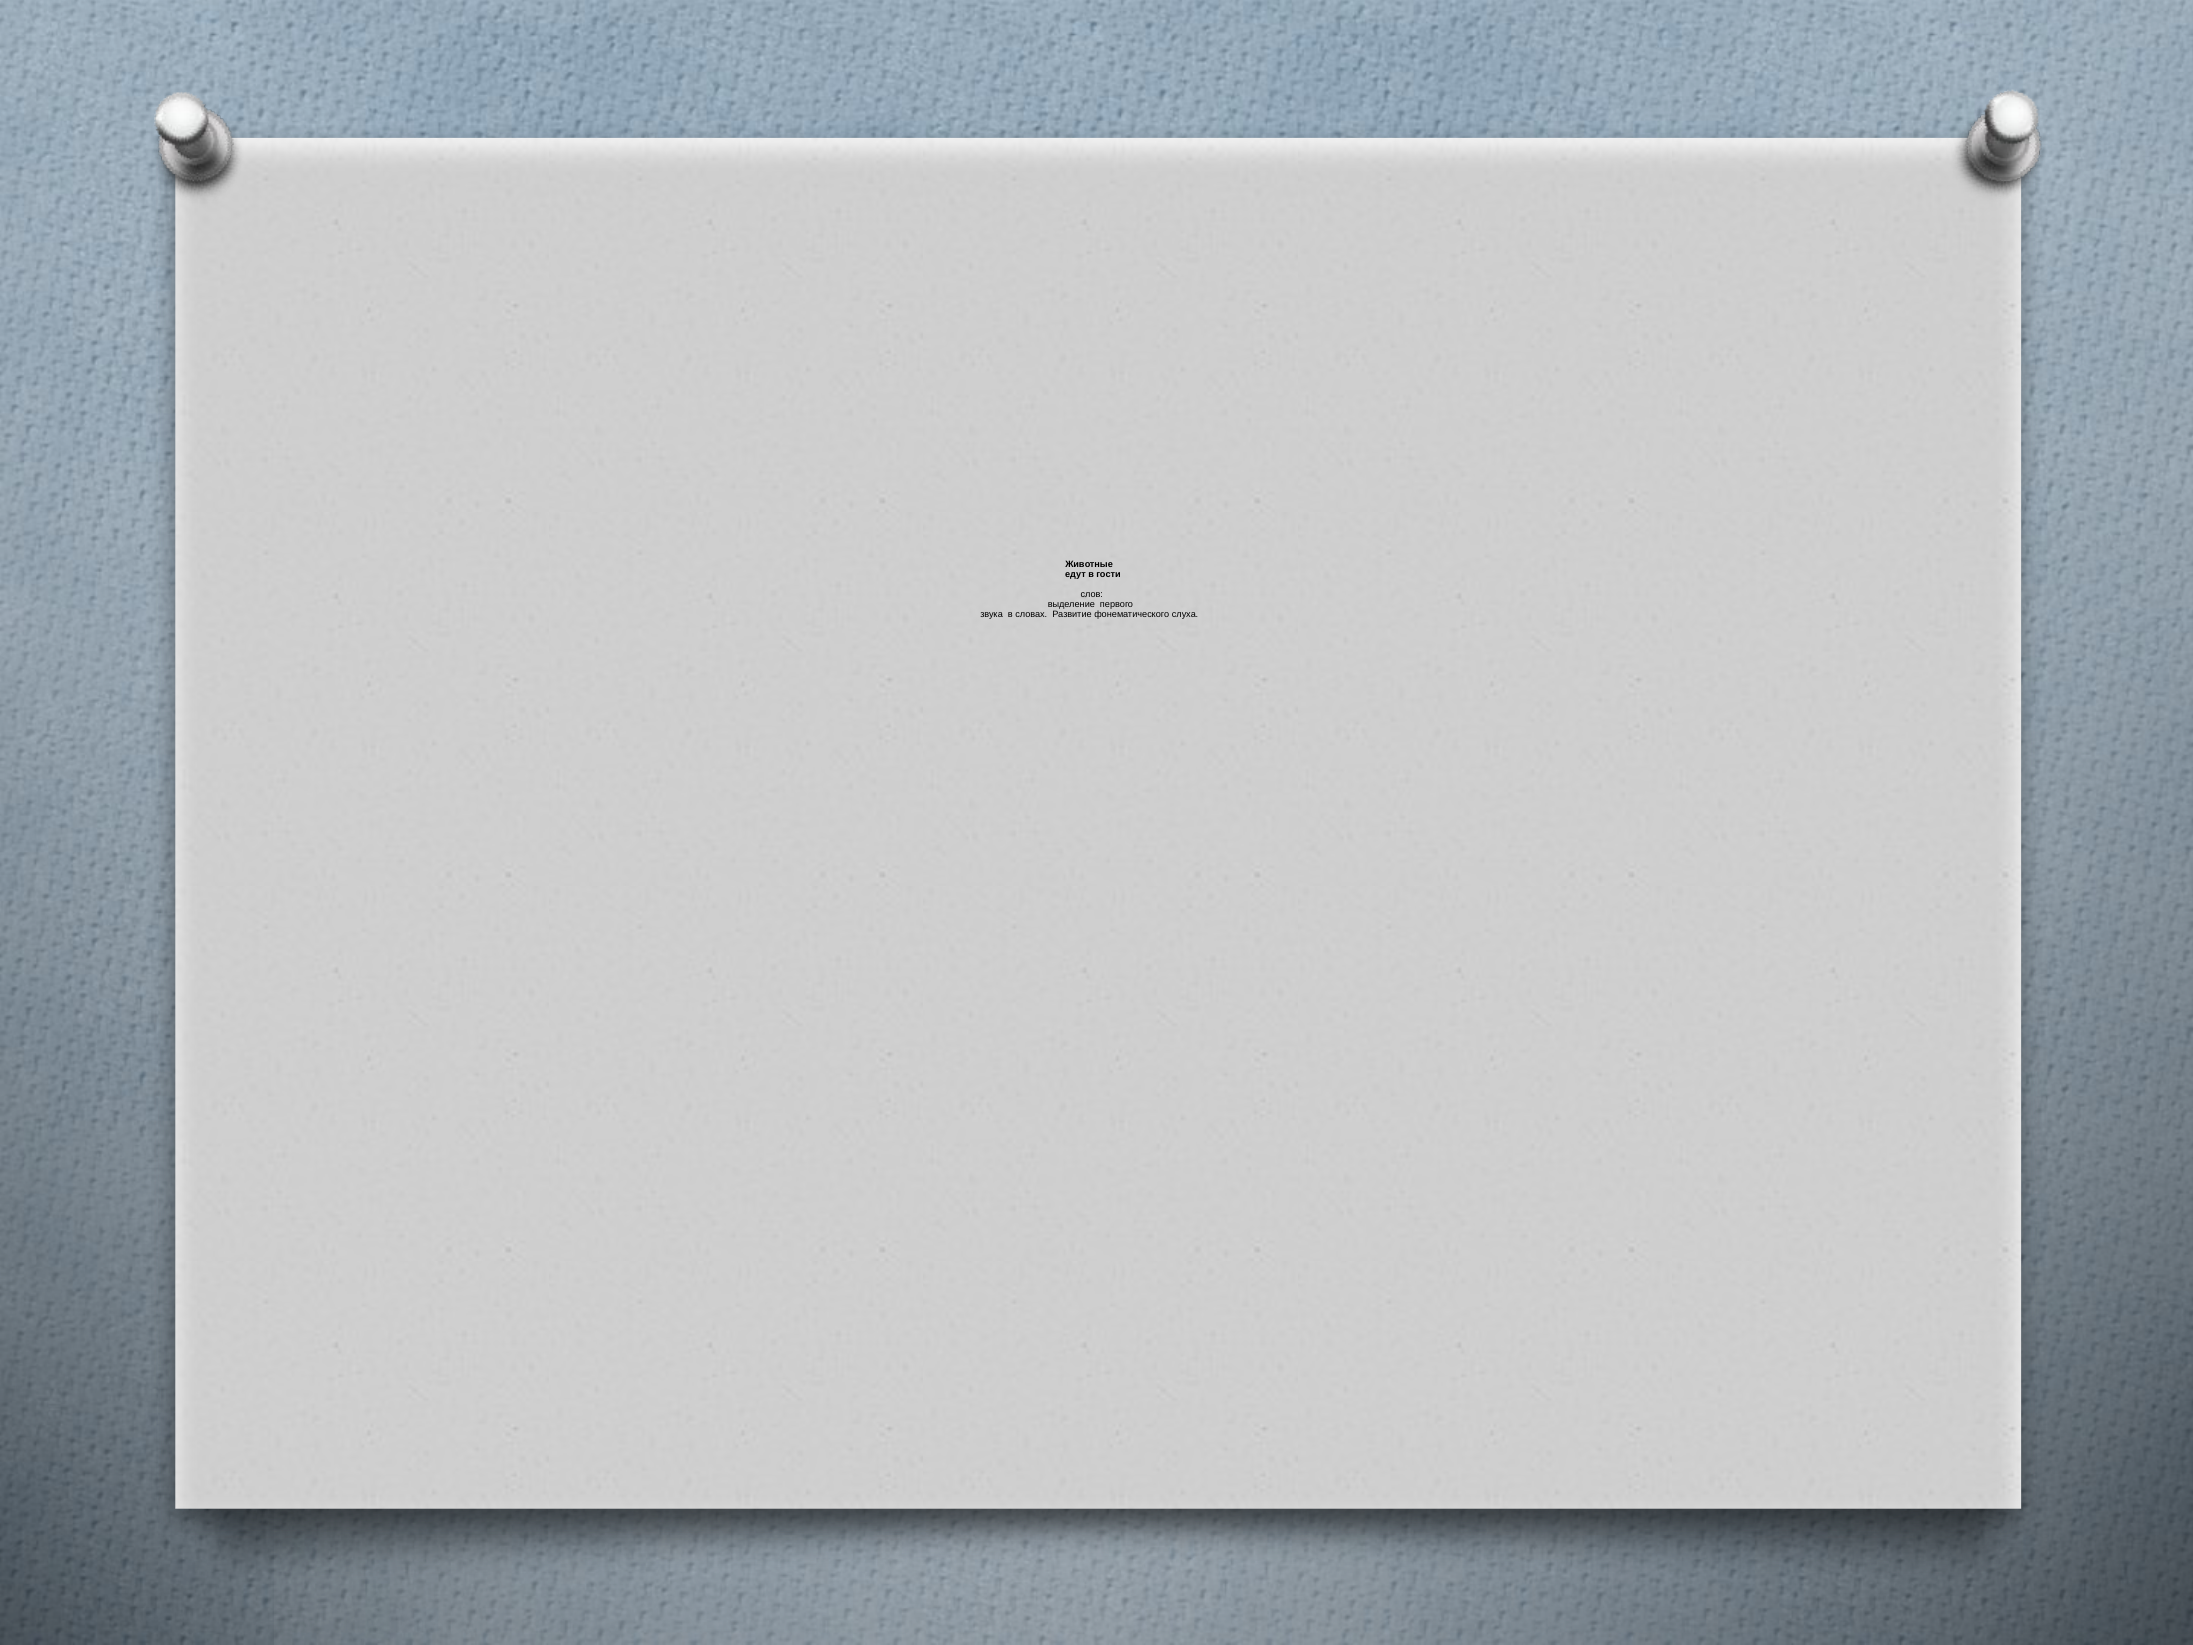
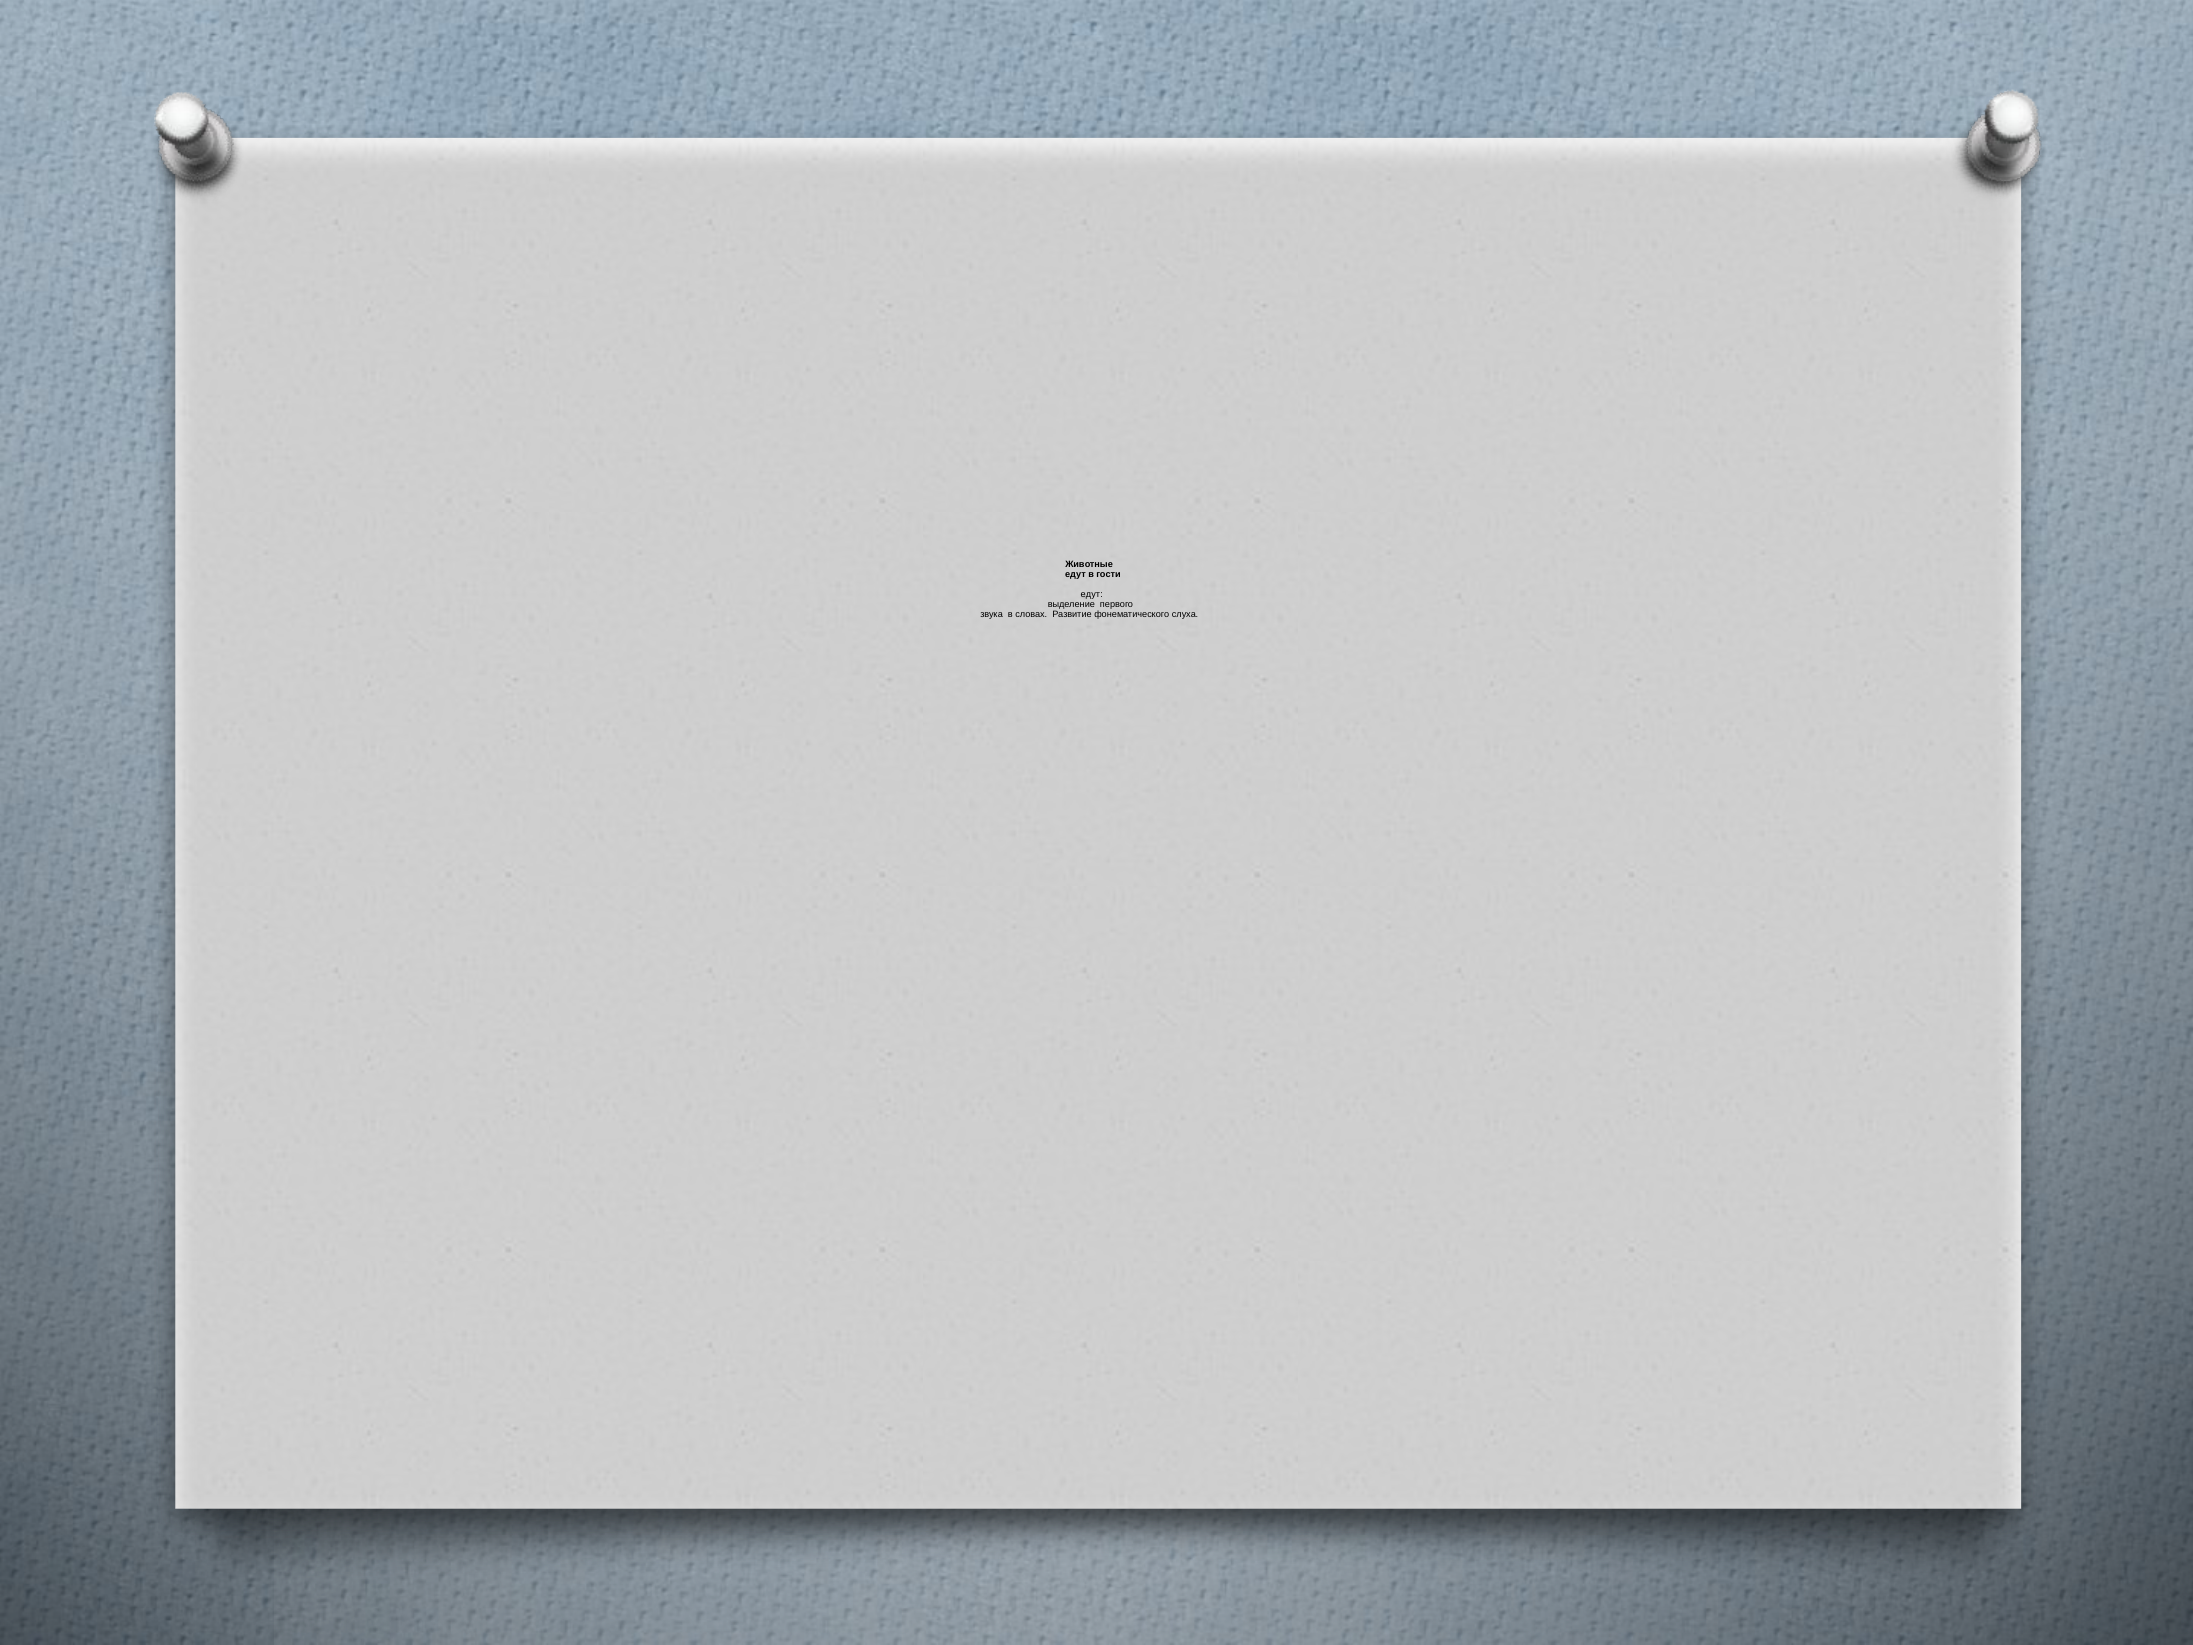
слов at (1092, 594): слов -> едут
